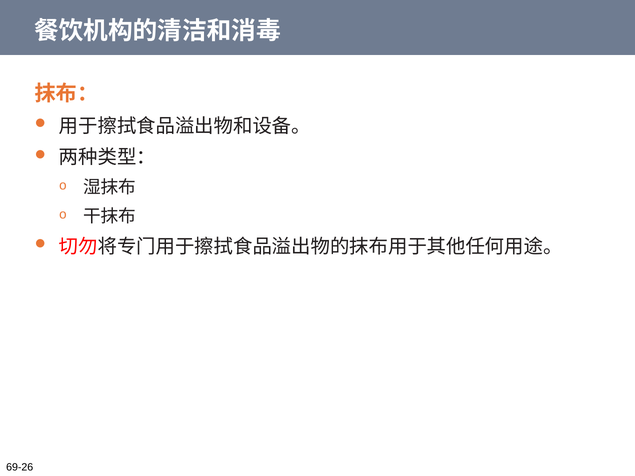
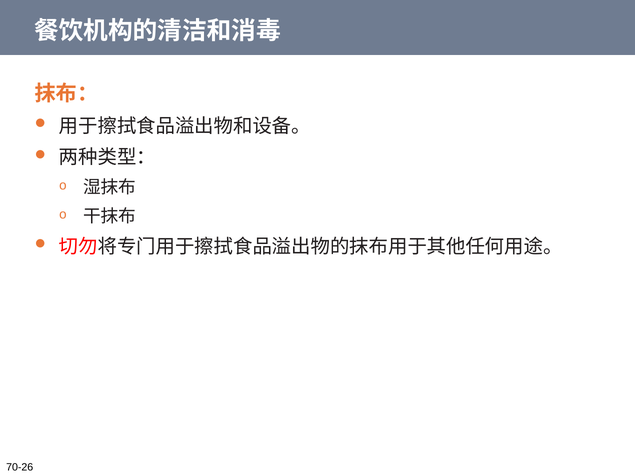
69-26: 69-26 -> 70-26
